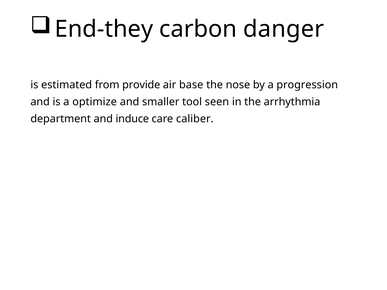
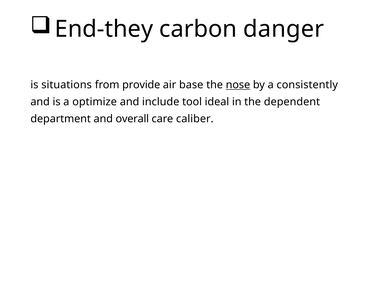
estimated: estimated -> situations
nose underline: none -> present
progression: progression -> consistently
smaller: smaller -> include
seen: seen -> ideal
arrhythmia: arrhythmia -> dependent
induce: induce -> overall
